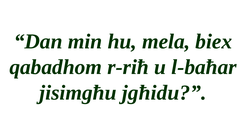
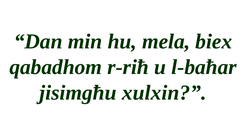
jgħidu: jgħidu -> xulxin
